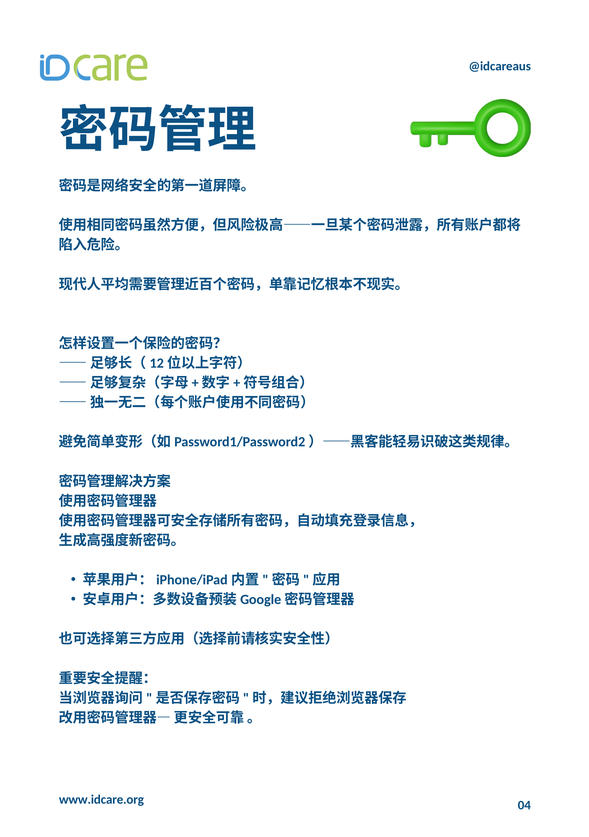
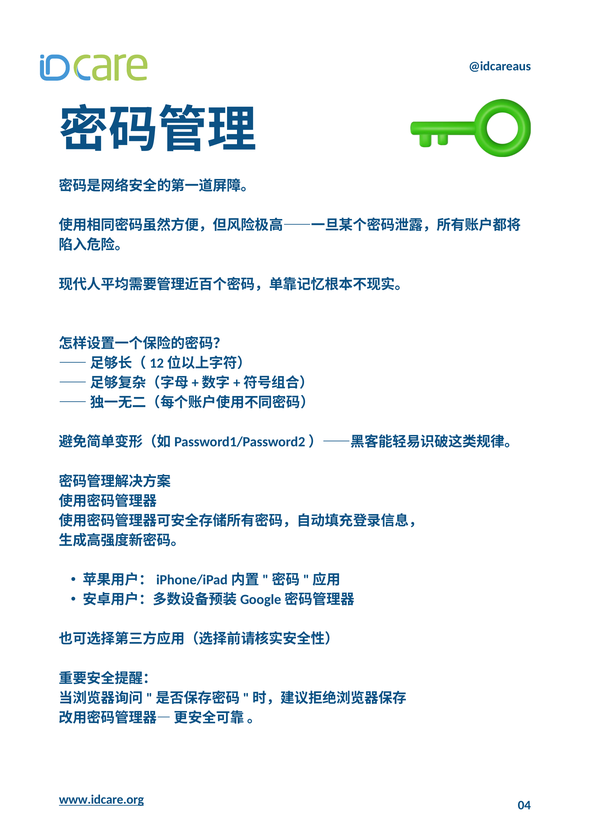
www.idcare.org underline: none -> present
